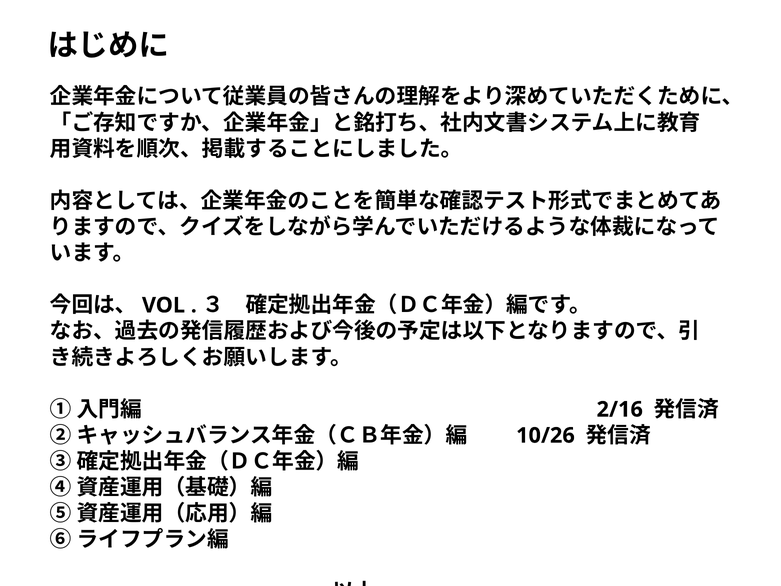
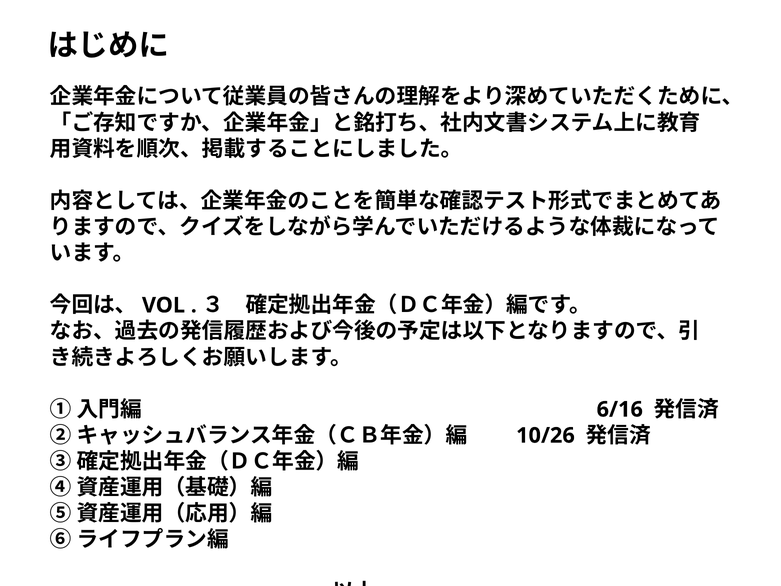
2/16: 2/16 -> 6/16
